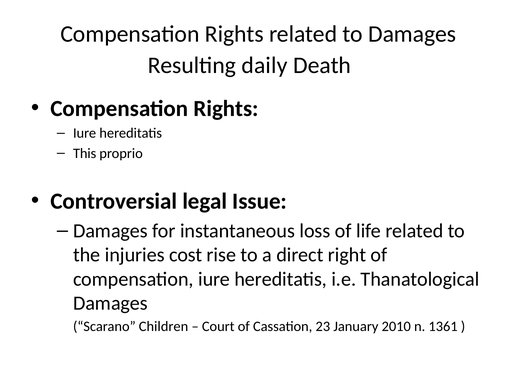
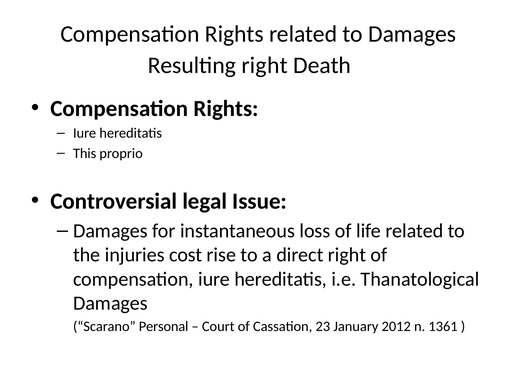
Resulting daily: daily -> right
Children: Children -> Personal
2010: 2010 -> 2012
